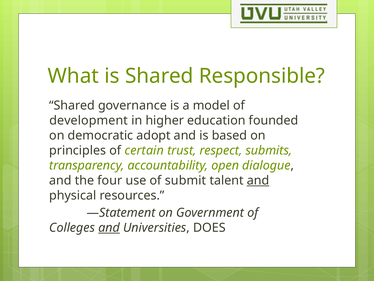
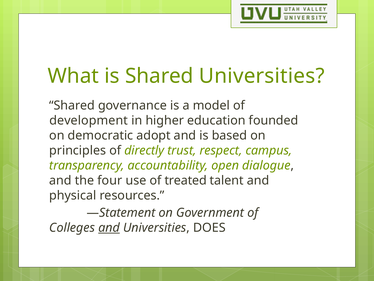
Shared Responsible: Responsible -> Universities
certain: certain -> directly
submits: submits -> campus
submit: submit -> treated
and at (258, 180) underline: present -> none
